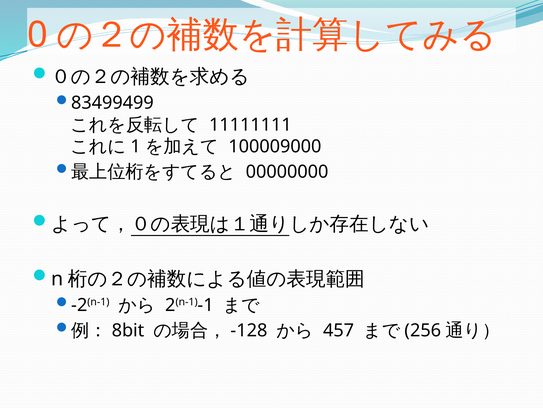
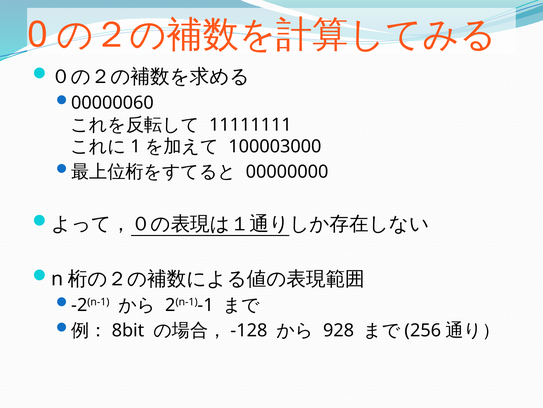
83499499: 83499499 -> 00000060
100009000: 100009000 -> 100003000
457: 457 -> 928
